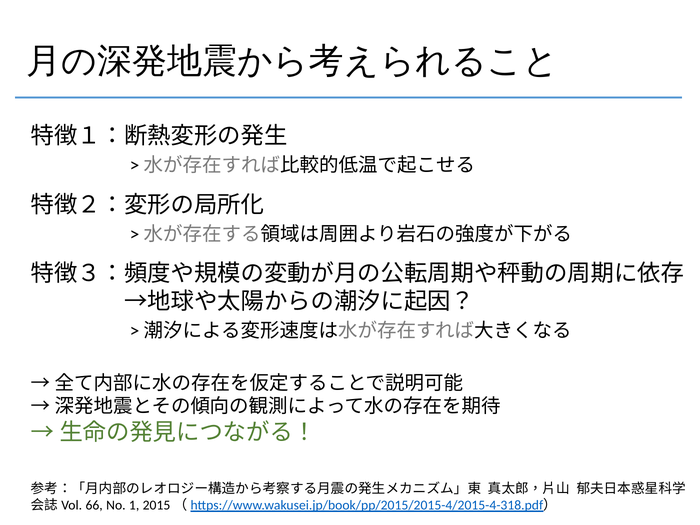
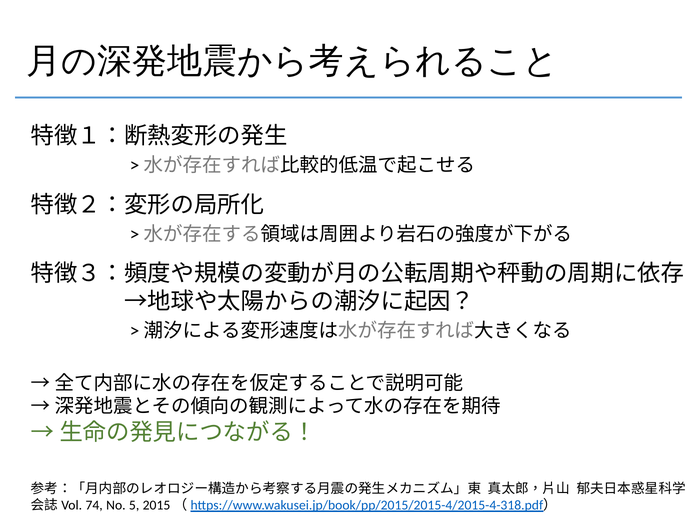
66: 66 -> 74
1: 1 -> 5
